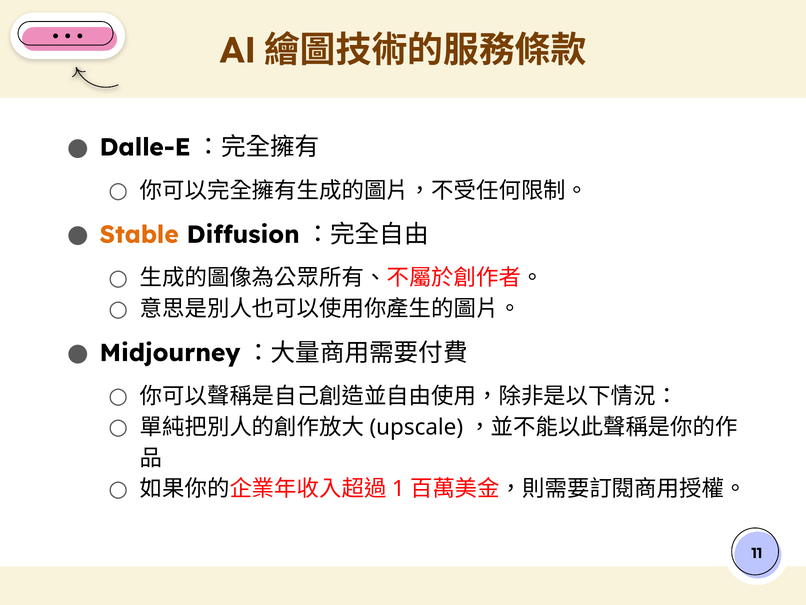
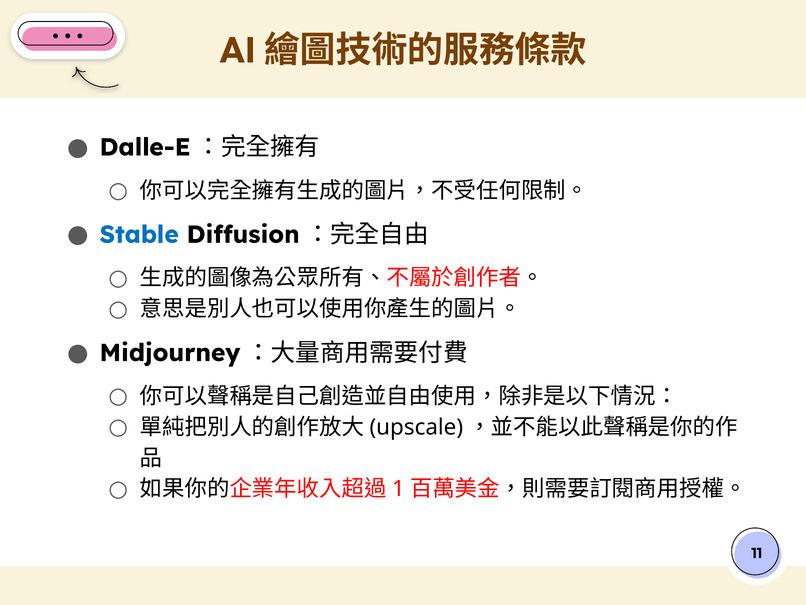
Stable colour: orange -> blue
